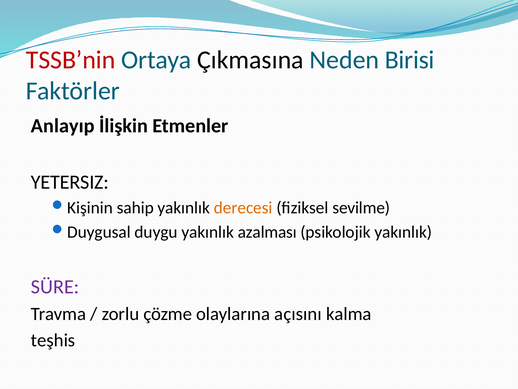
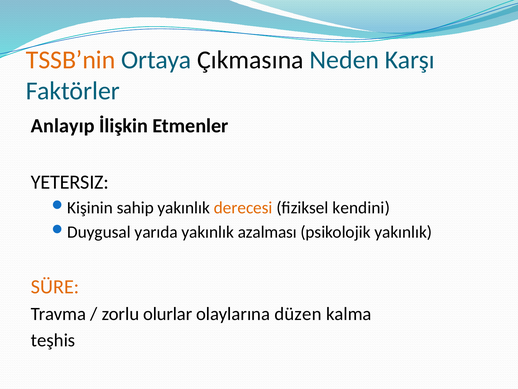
TSSB’nin colour: red -> orange
Birisi: Birisi -> Karşı
sevilme: sevilme -> kendini
duygu: duygu -> yarıda
SÜRE colour: purple -> orange
çözme: çözme -> olurlar
açısını: açısını -> düzen
